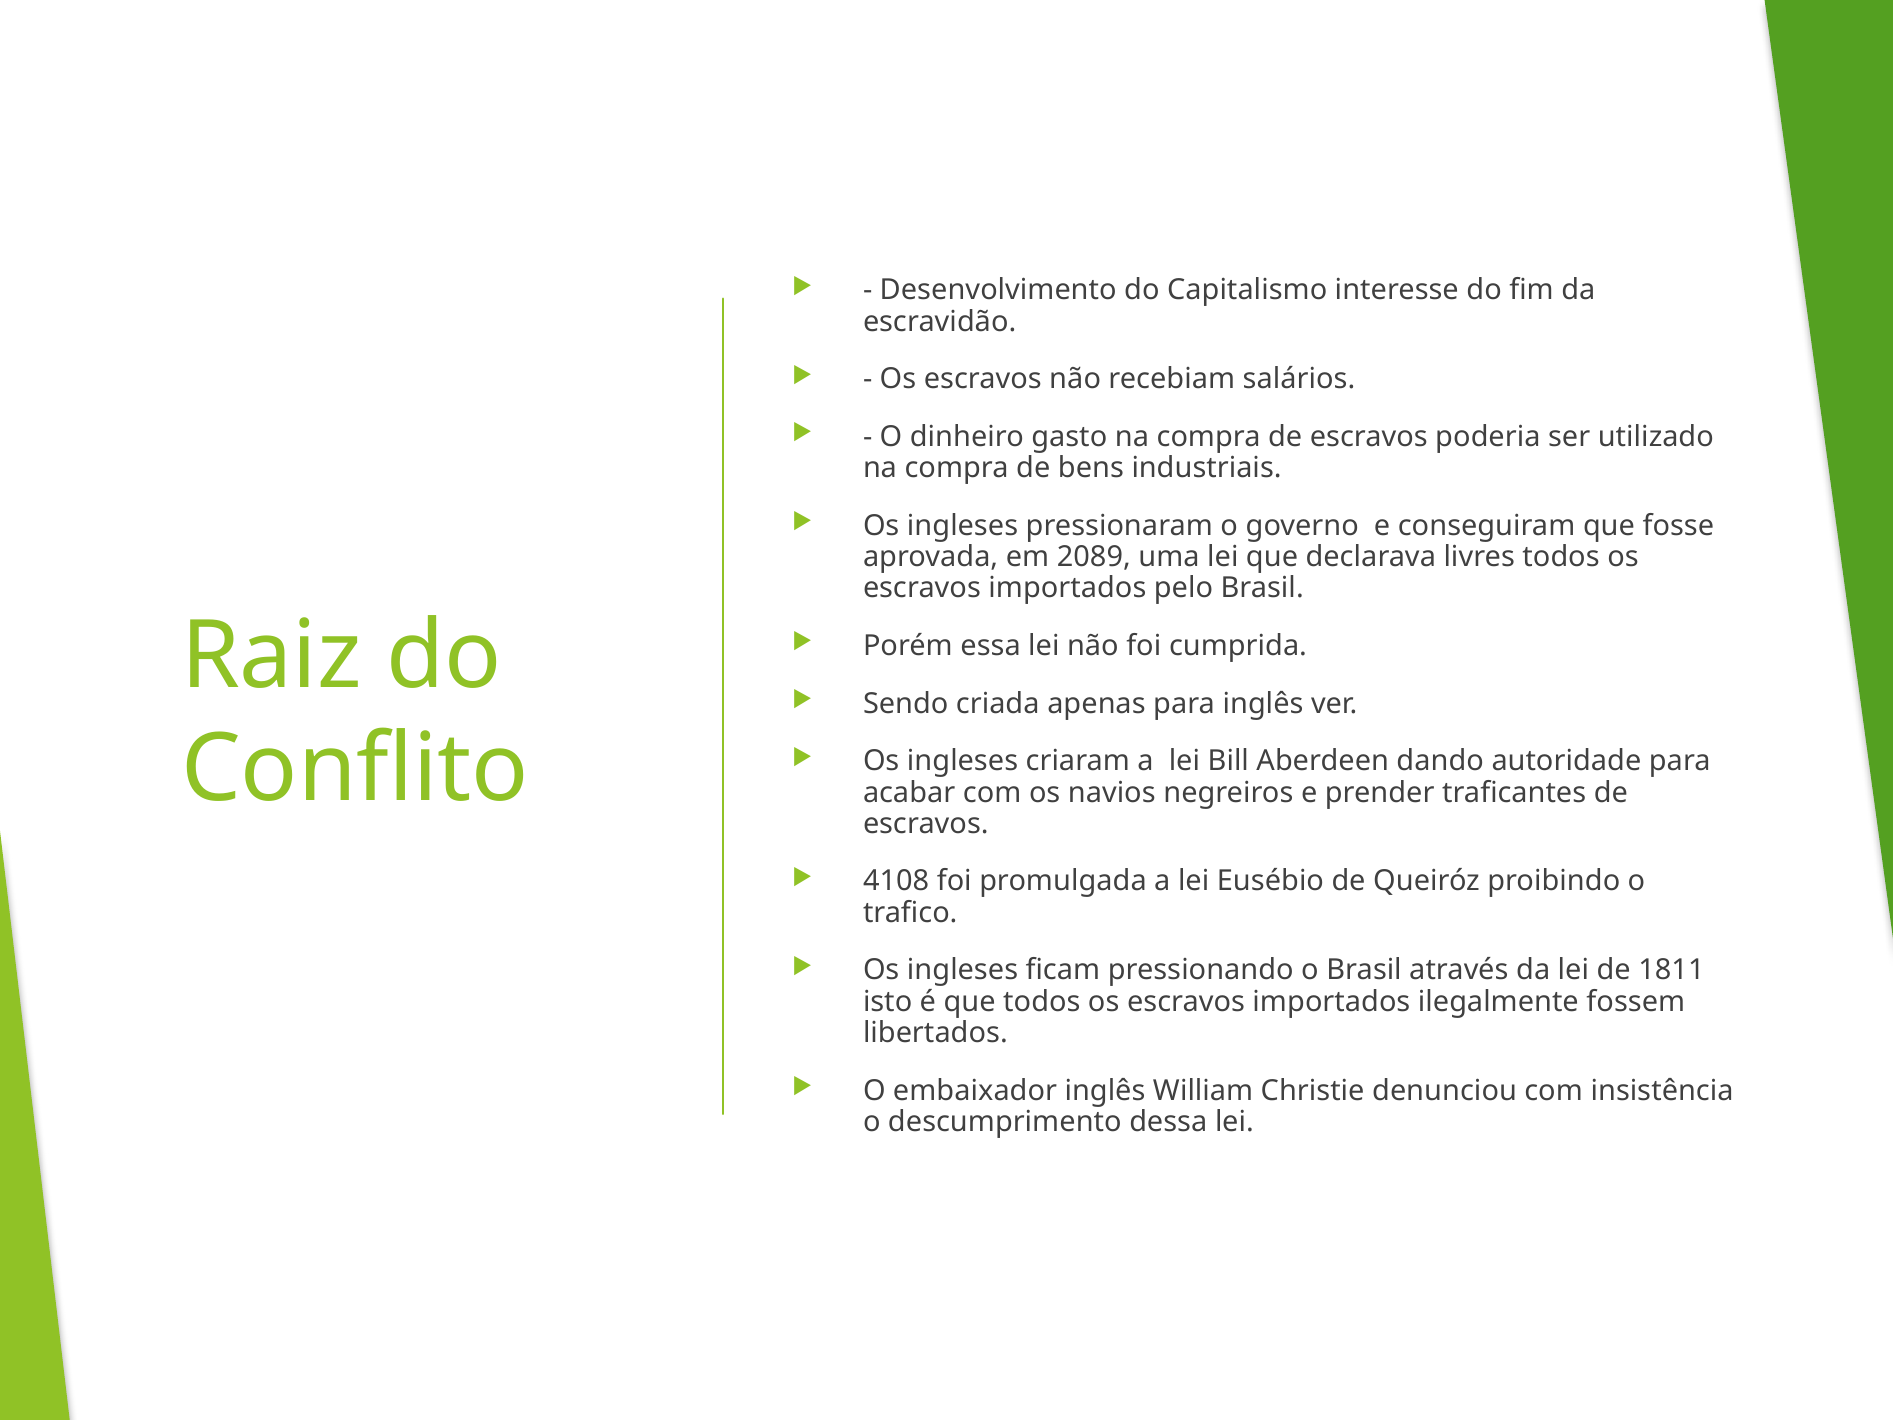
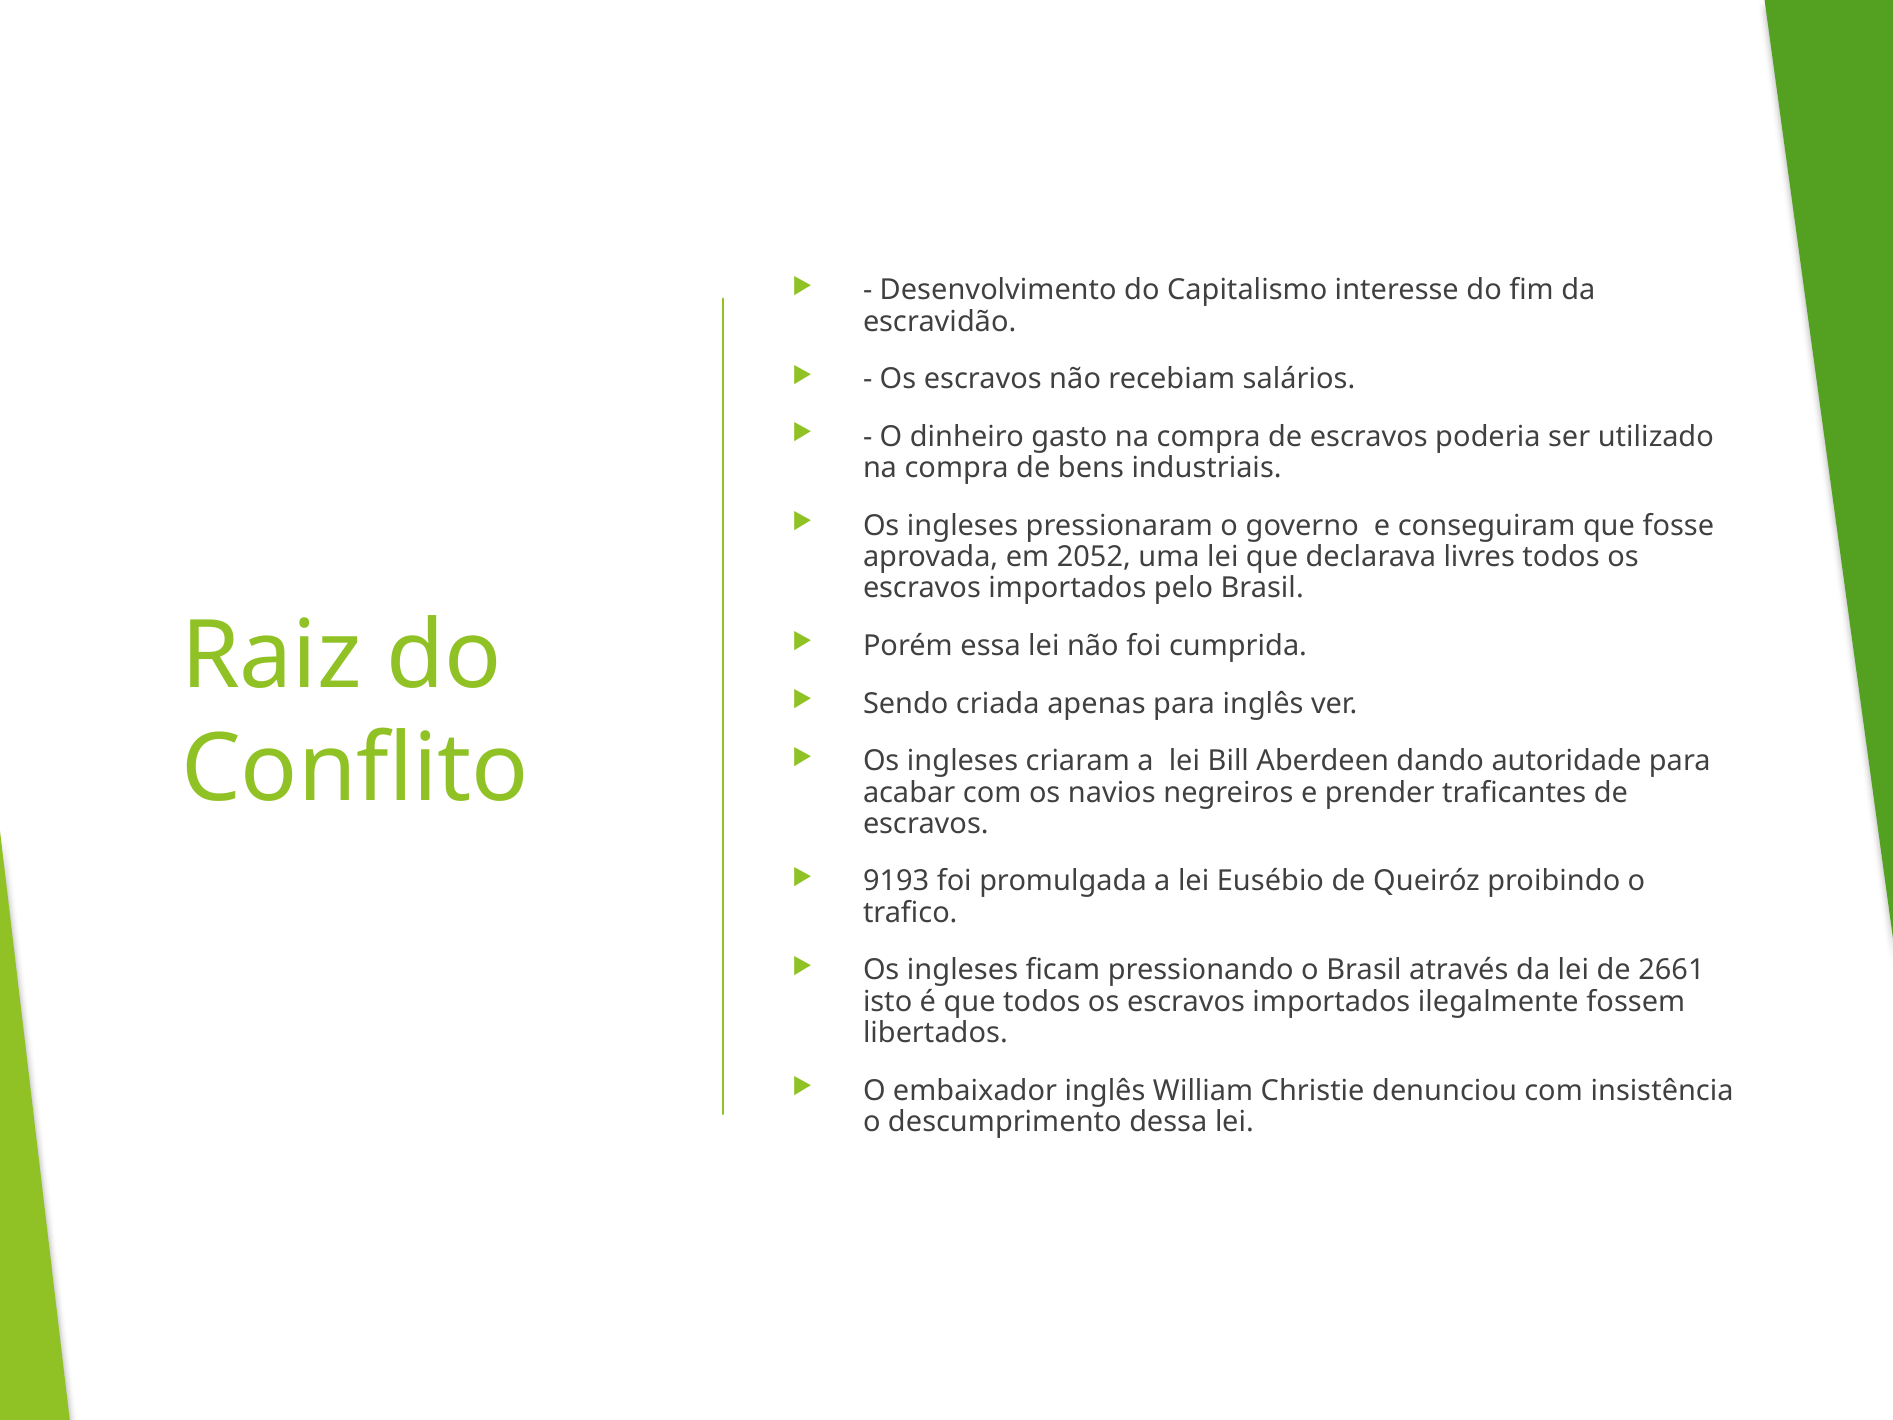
2089: 2089 -> 2052
4108: 4108 -> 9193
1811: 1811 -> 2661
